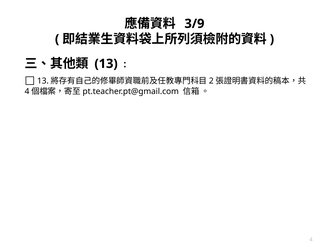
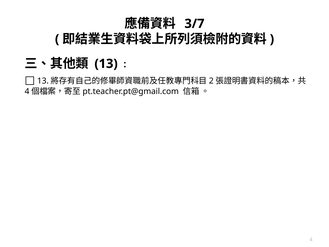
3/9: 3/9 -> 3/7
